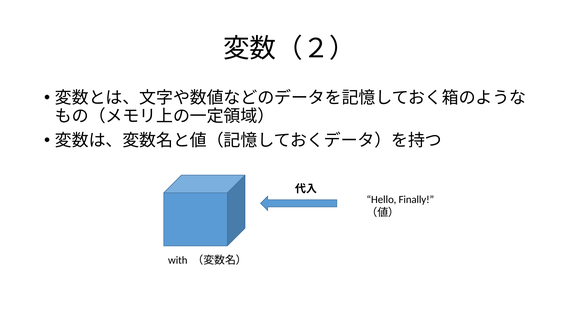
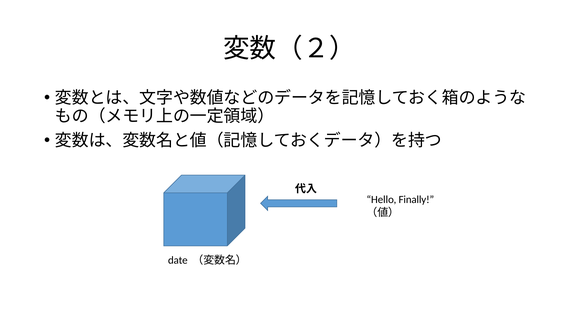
with: with -> date
